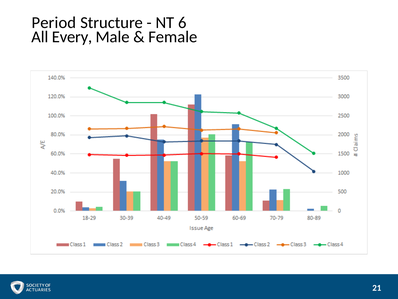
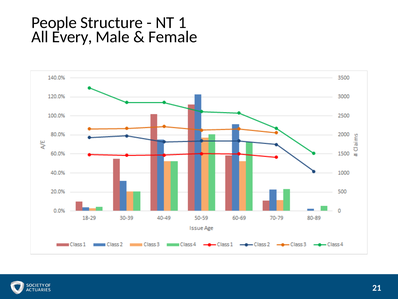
Period: Period -> People
6: 6 -> 1
